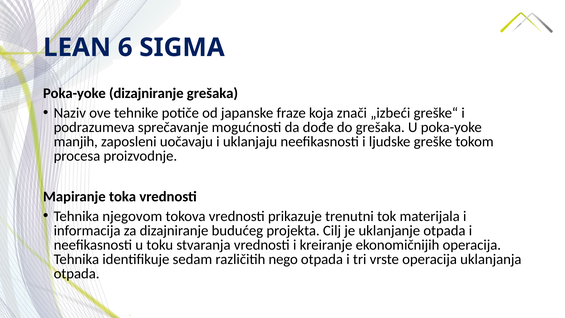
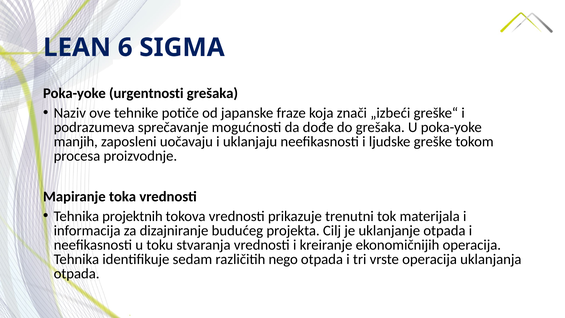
Poka-yoke dizajniranje: dizajniranje -> urgentnosti
njegovom: njegovom -> projektnih
